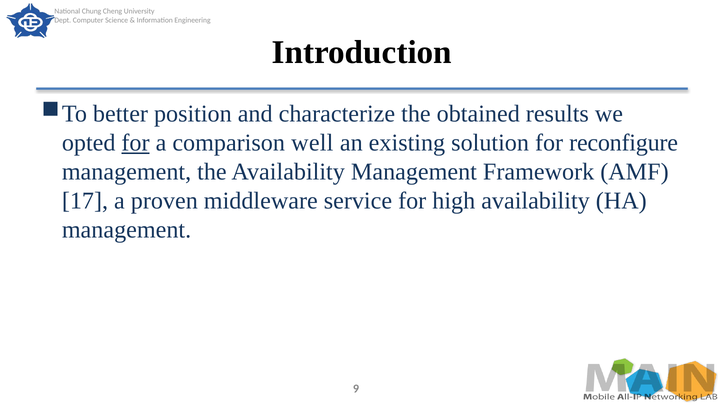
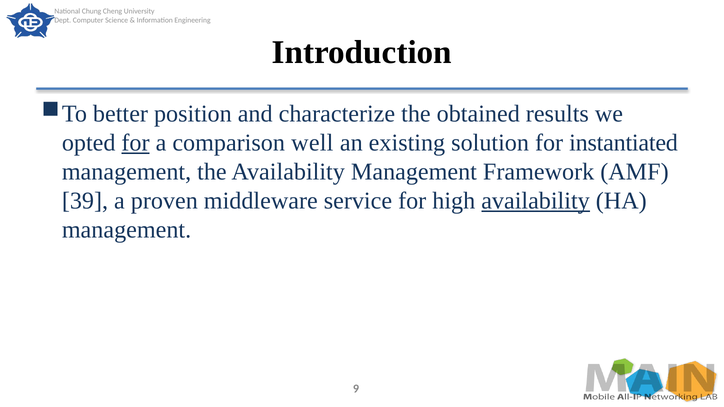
reconfigure: reconfigure -> instantiated
17: 17 -> 39
availability at (536, 201) underline: none -> present
